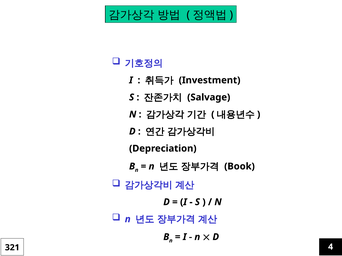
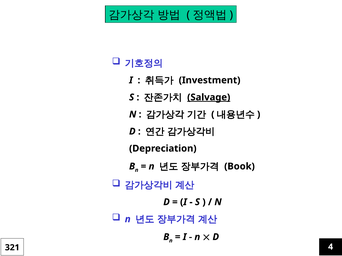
Salvage underline: none -> present
